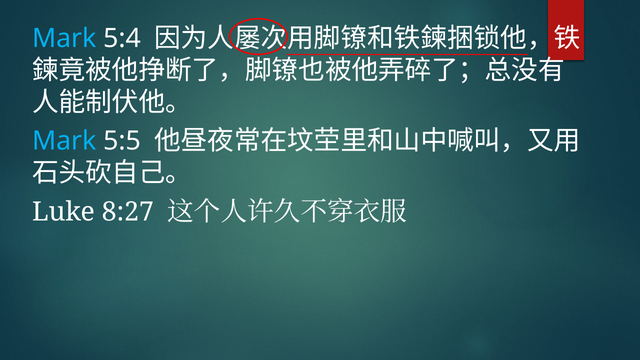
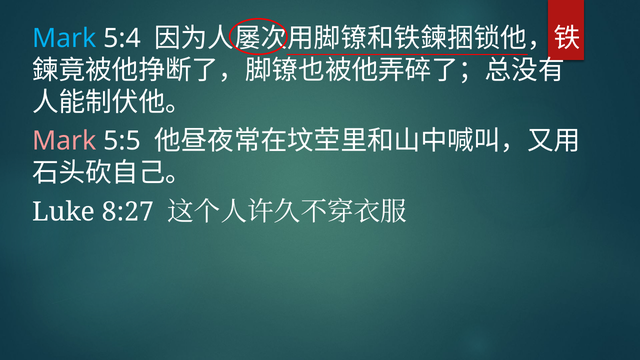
Mark at (64, 141) colour: light blue -> pink
